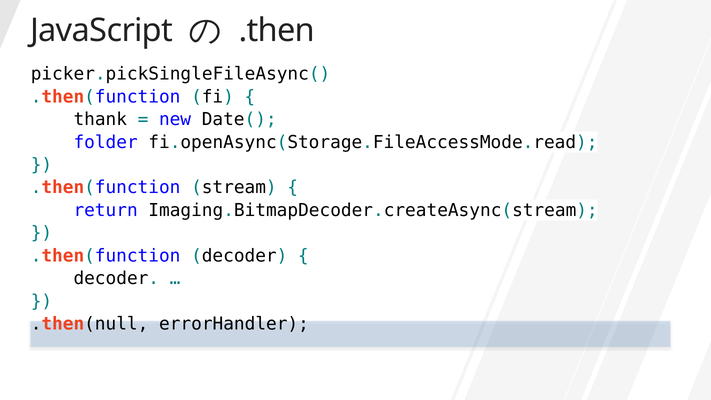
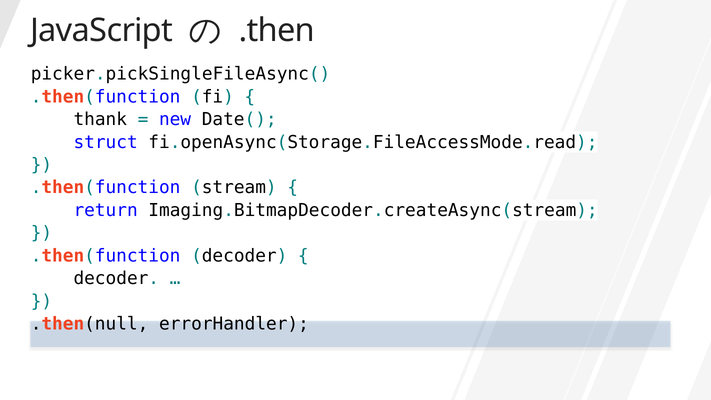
folder: folder -> struct
